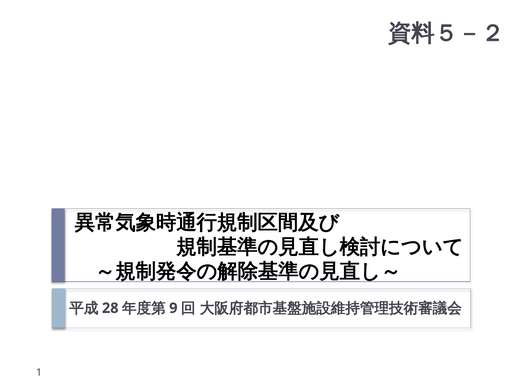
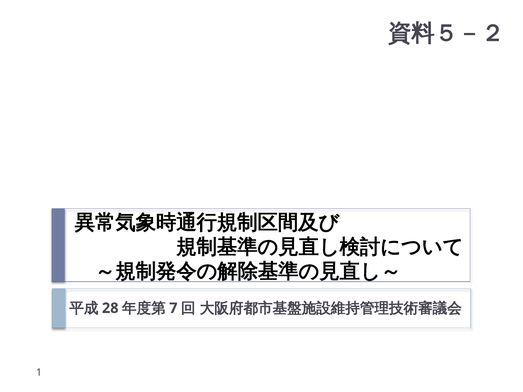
9: 9 -> 7
